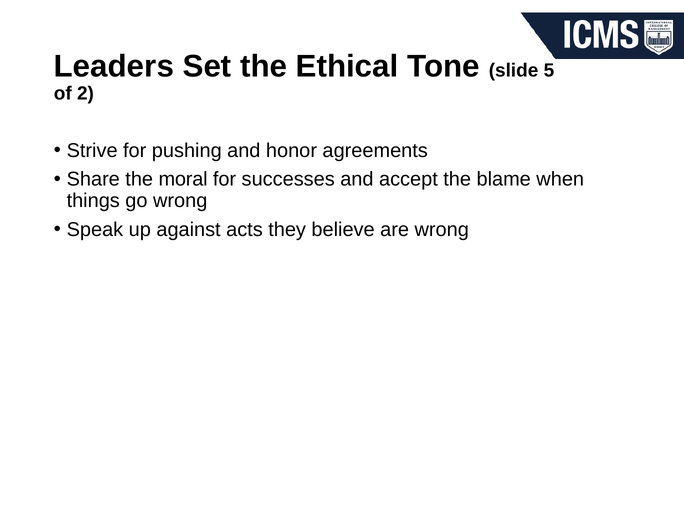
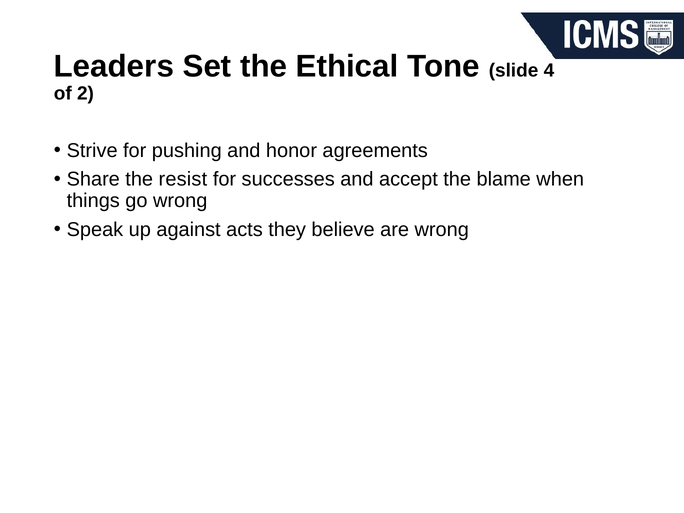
5: 5 -> 4
moral: moral -> resist
